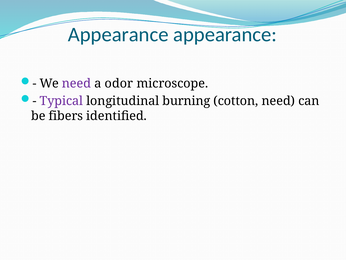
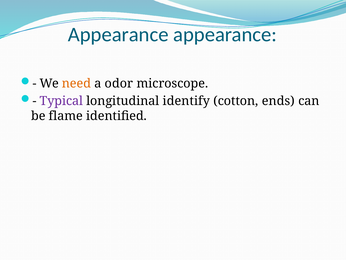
need at (76, 83) colour: purple -> orange
burning: burning -> identify
cotton need: need -> ends
fibers: fibers -> flame
